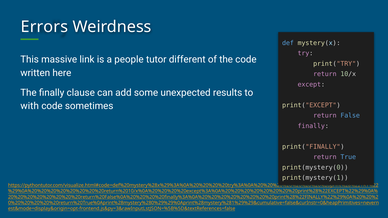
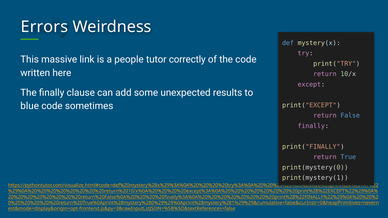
different: different -> correctly
with: with -> blue
